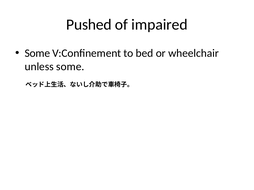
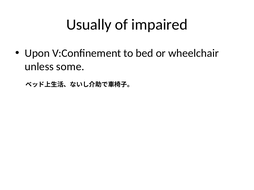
Pushed: Pushed -> Usually
Some at (37, 53): Some -> Upon
